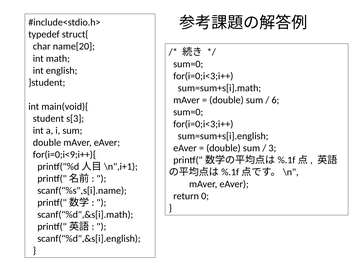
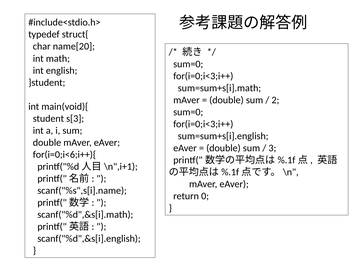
6: 6 -> 2
for(i=0;i<9;i++){: for(i=0;i<9;i++){ -> for(i=0;i<6;i++){
